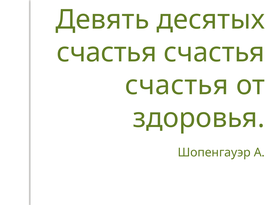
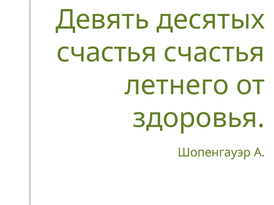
счастья at (177, 85): счастья -> летнего
